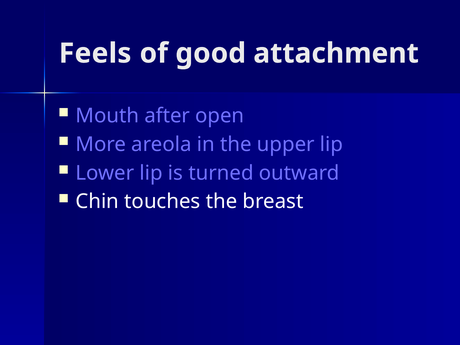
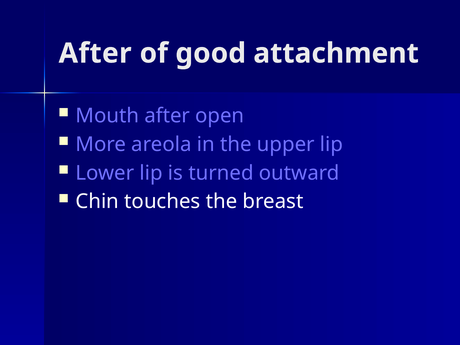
Feels at (95, 53): Feels -> After
